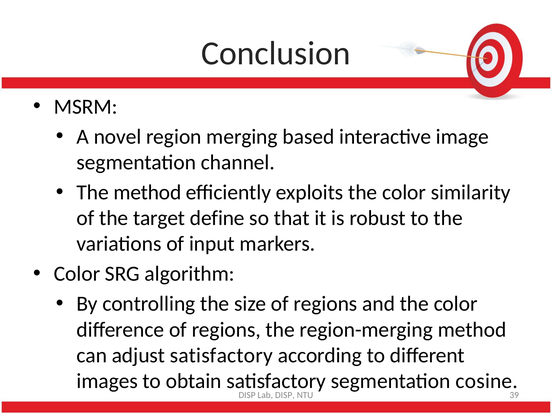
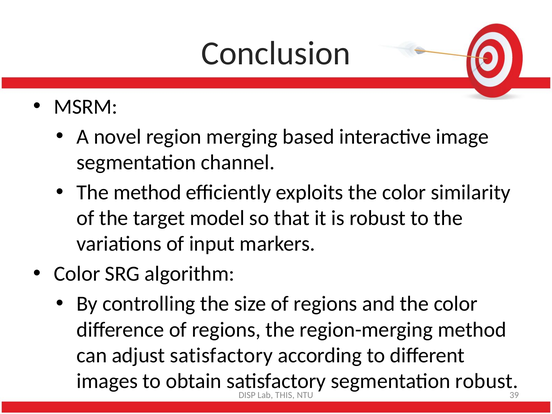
define: define -> model
segmentation cosine: cosine -> robust
Lab DISP: DISP -> THIS
